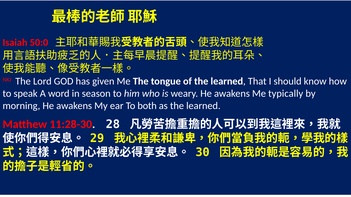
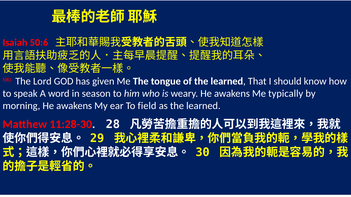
50:0: 50:0 -> 50:6
both: both -> field
